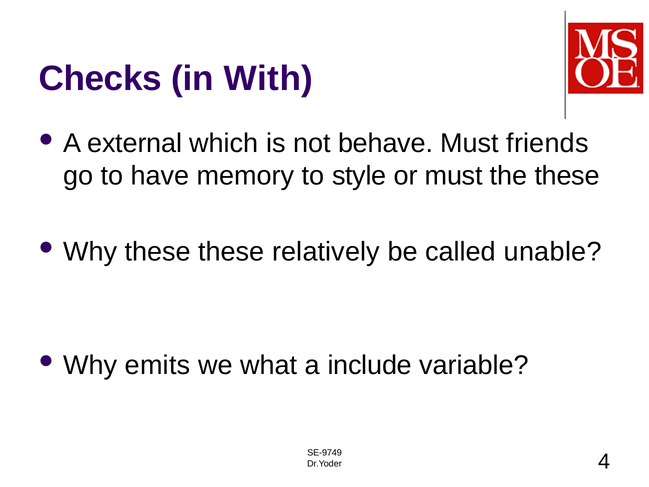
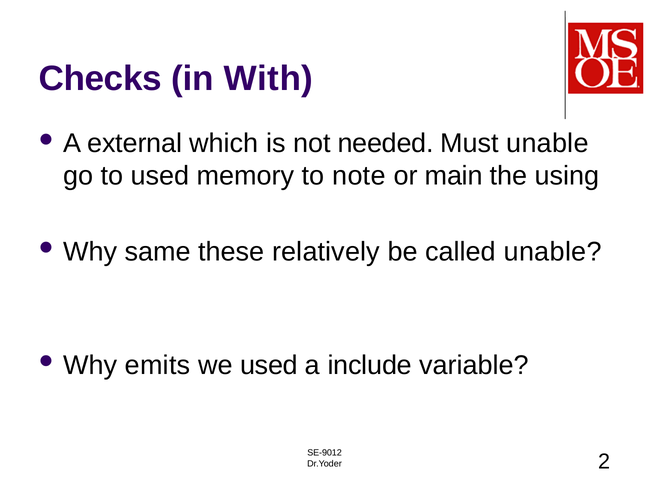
behave: behave -> needed
Must friends: friends -> unable
to have: have -> used
style: style -> note
or must: must -> main
the these: these -> using
Why these: these -> same
we what: what -> used
SE-9749: SE-9749 -> SE-9012
4: 4 -> 2
